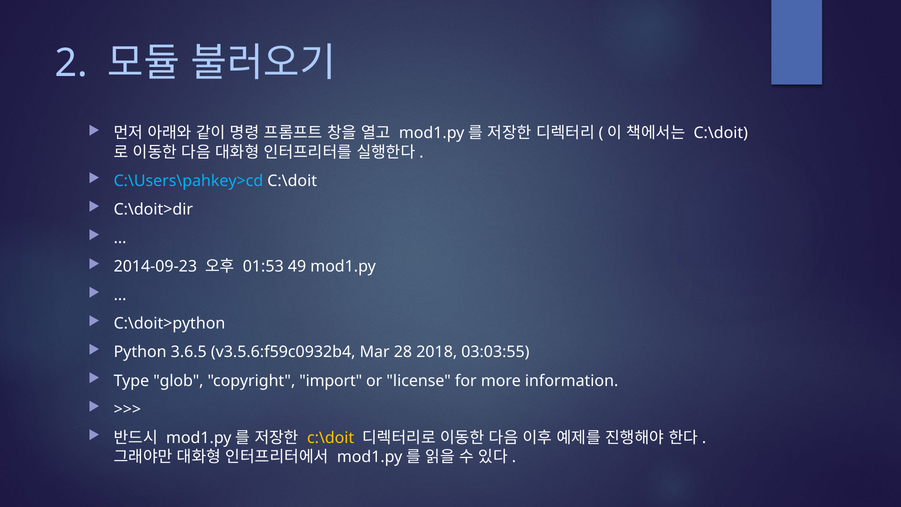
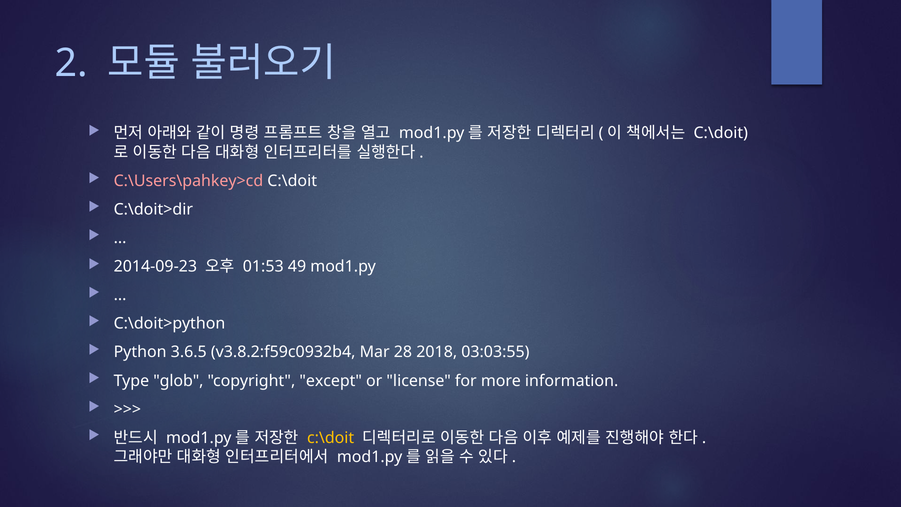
C:\Users\pahkey>cd colour: light blue -> pink
v3.5.6:f59c0932b4: v3.5.6:f59c0932b4 -> v3.8.2:f59c0932b4
import: import -> except
